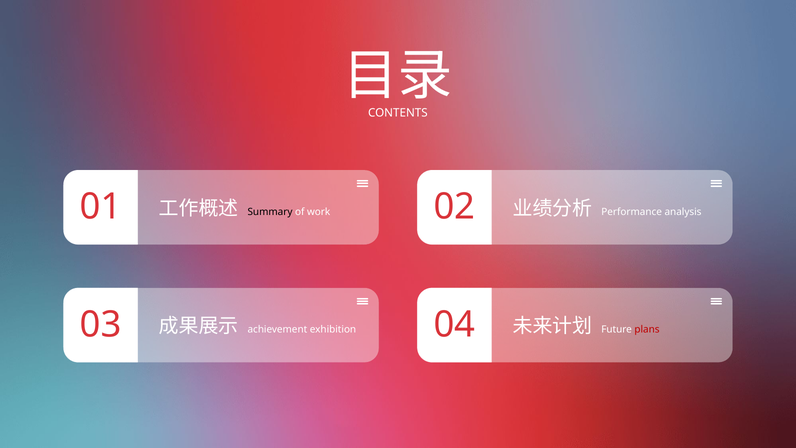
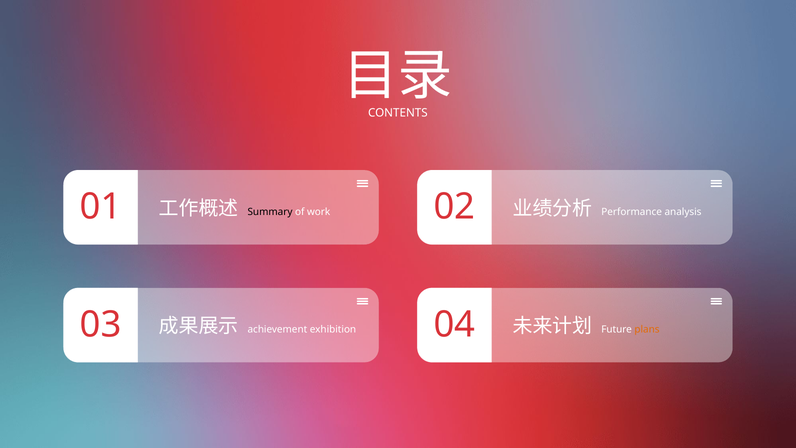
plans colour: red -> orange
